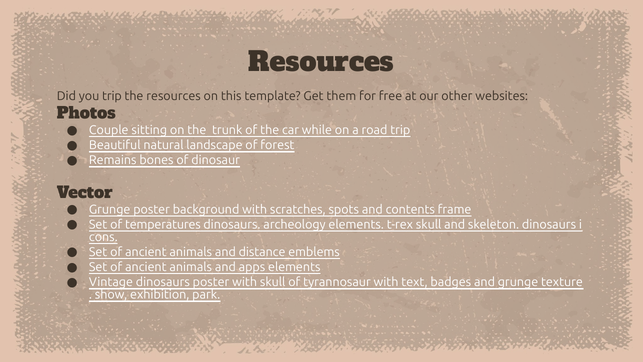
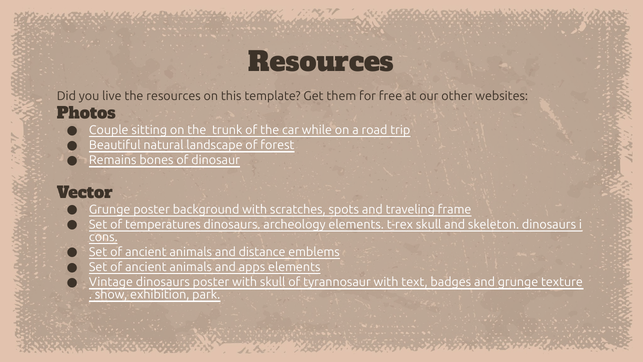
you trip: trip -> live
contents: contents -> traveling
